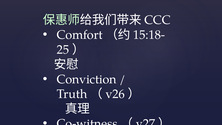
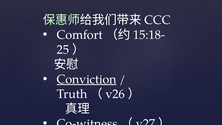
Conviction underline: none -> present
